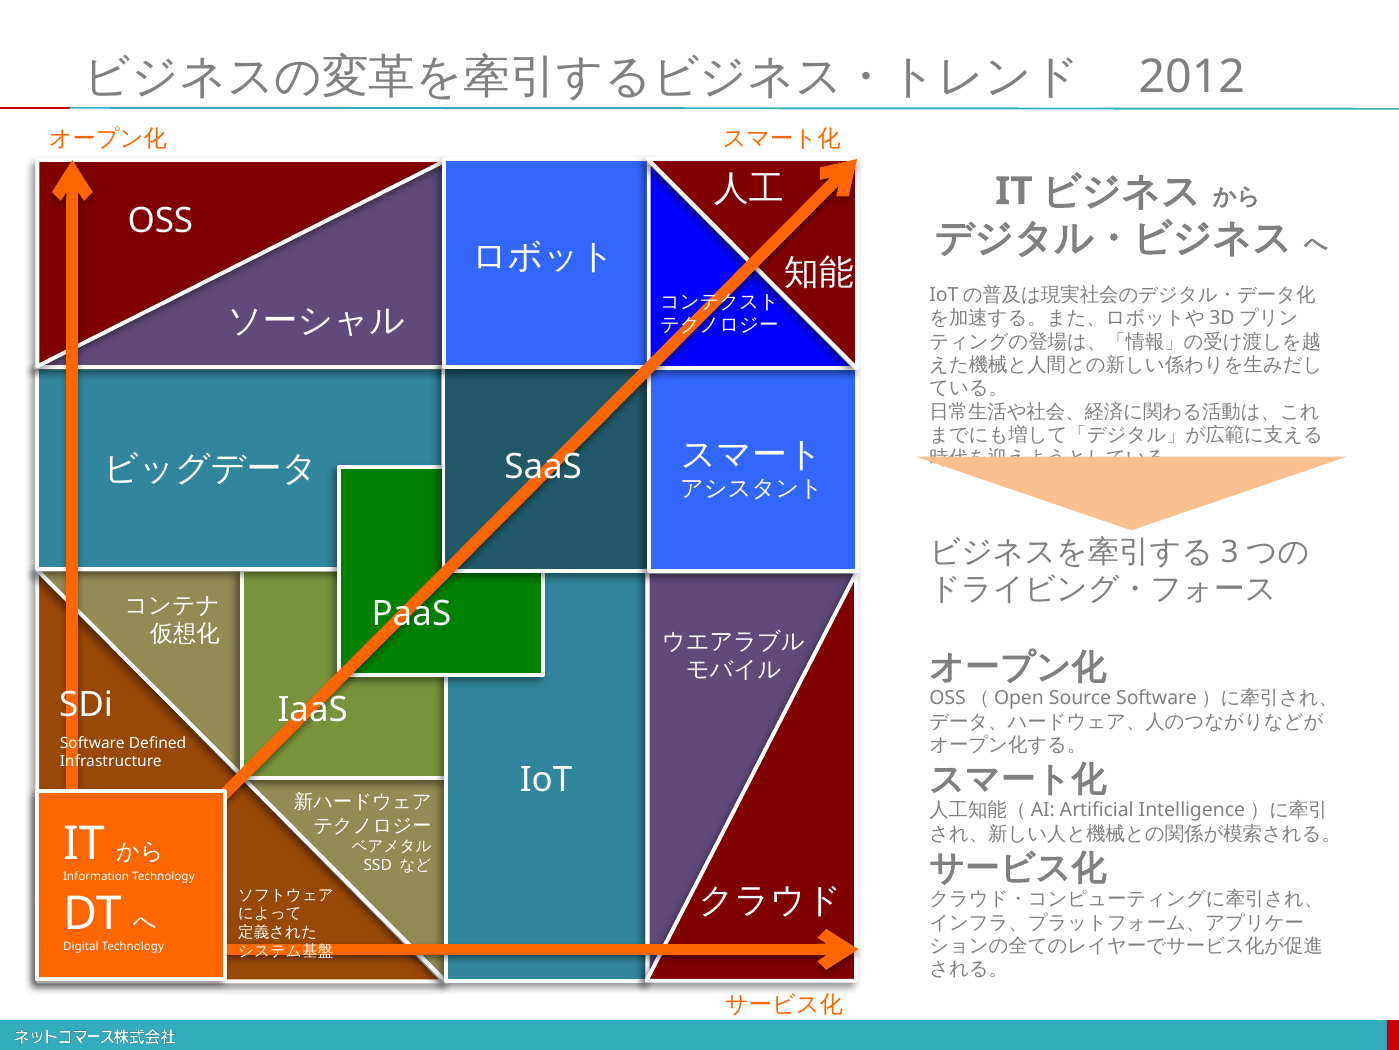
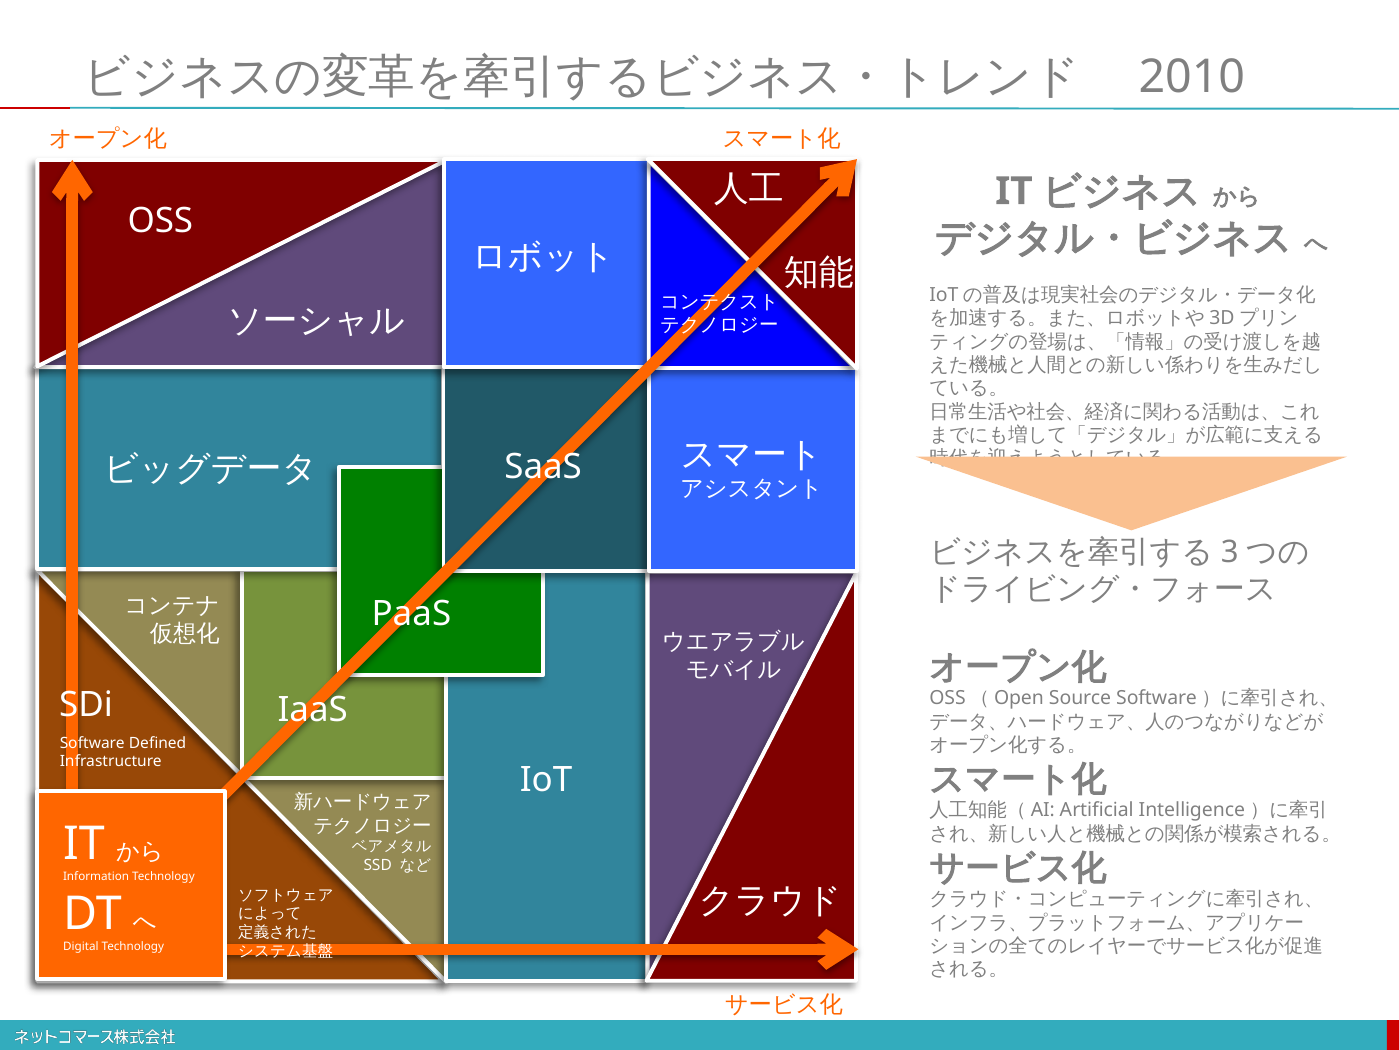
2012: 2012 -> 2010
